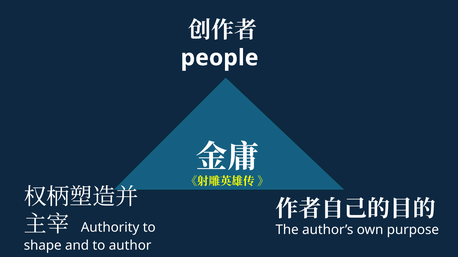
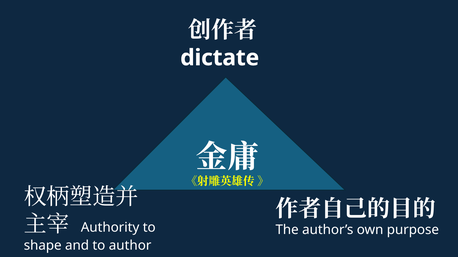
people: people -> dictate
